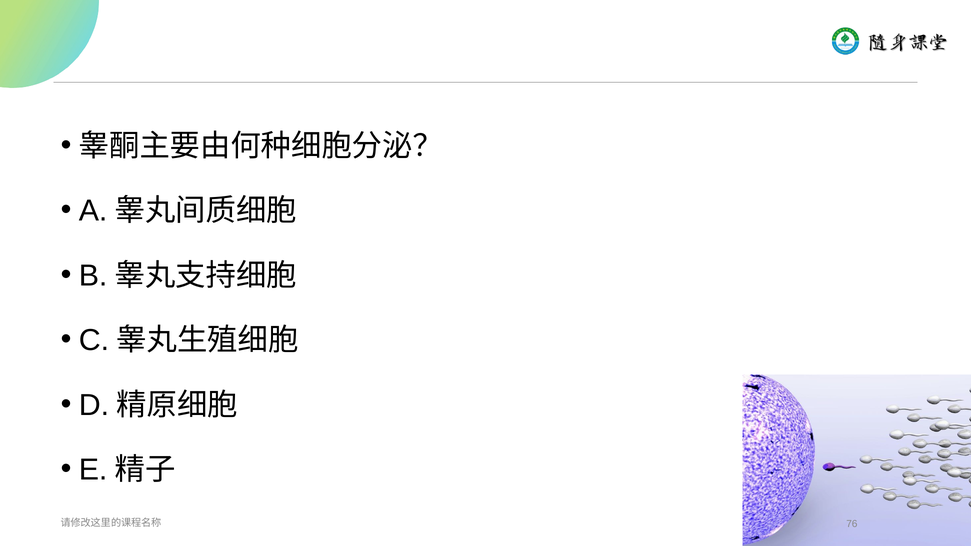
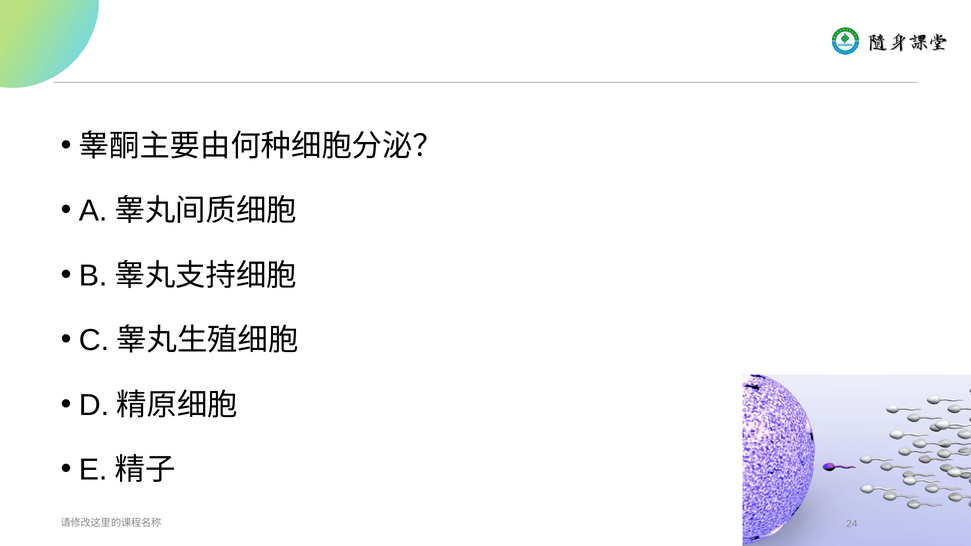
76: 76 -> 24
